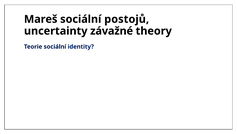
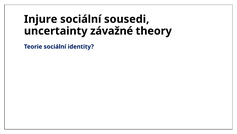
Mareš: Mareš -> Injure
postojů: postojů -> sousedi
